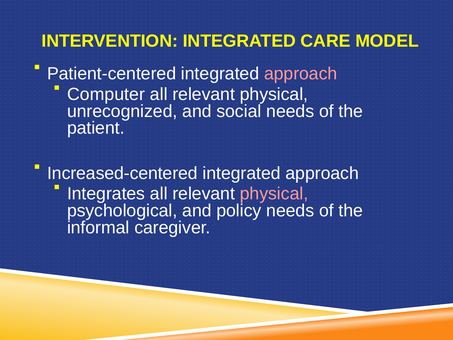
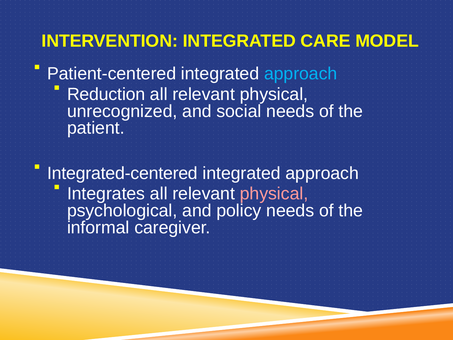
approach at (301, 74) colour: pink -> light blue
Computer: Computer -> Reduction
Increased-centered: Increased-centered -> Integrated-centered
